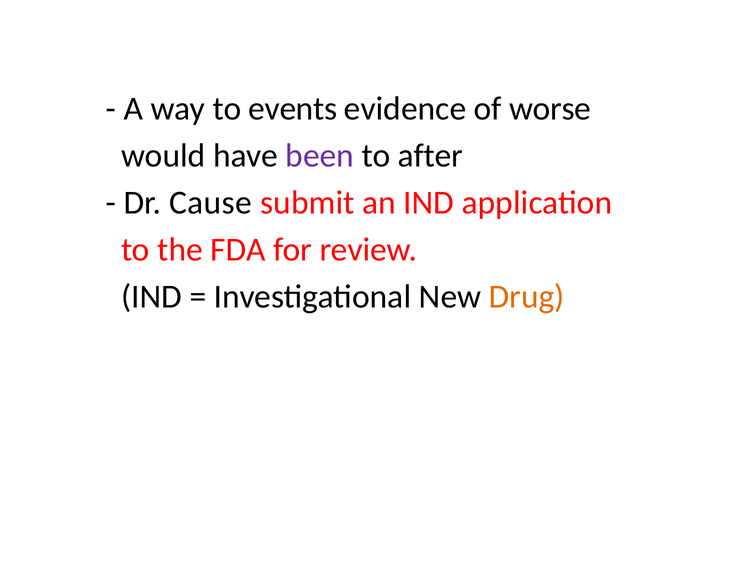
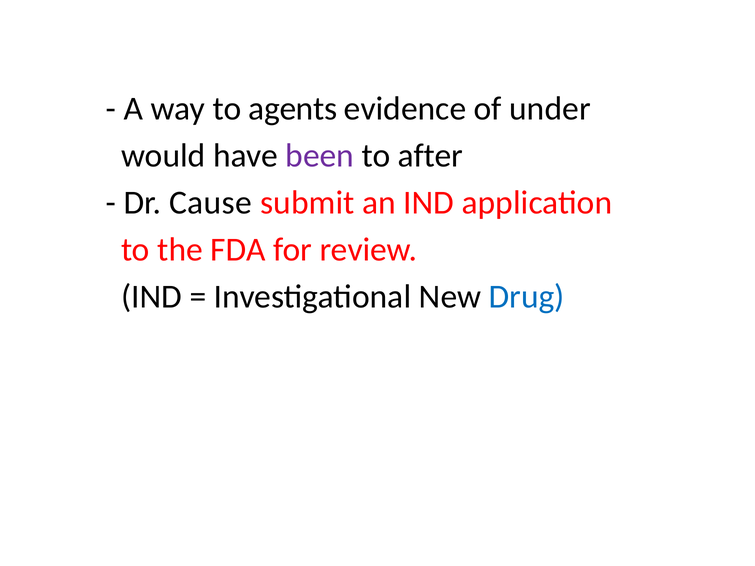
events: events -> agents
worse: worse -> under
Drug colour: orange -> blue
